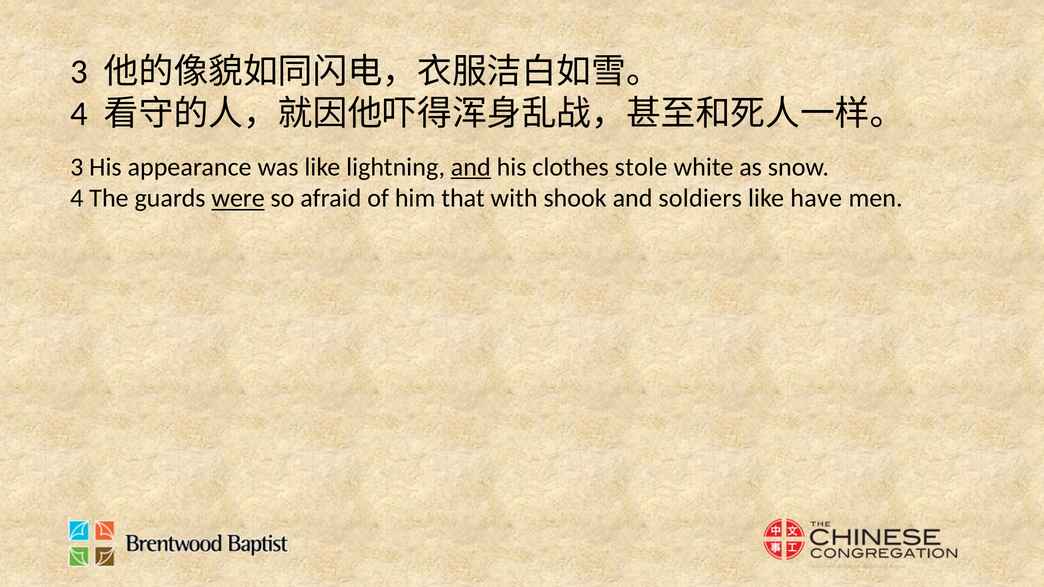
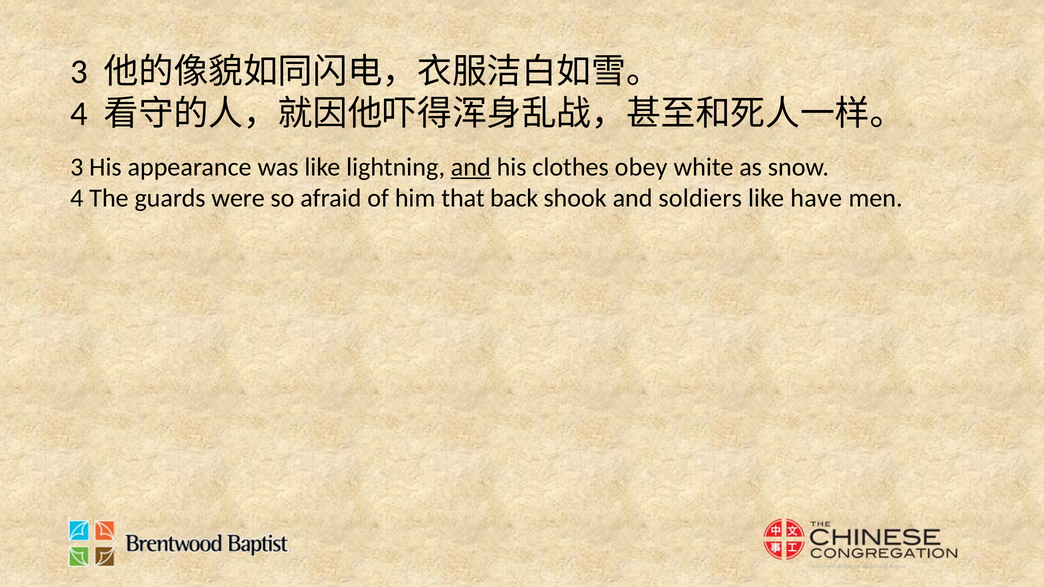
stole: stole -> obey
were underline: present -> none
with: with -> back
